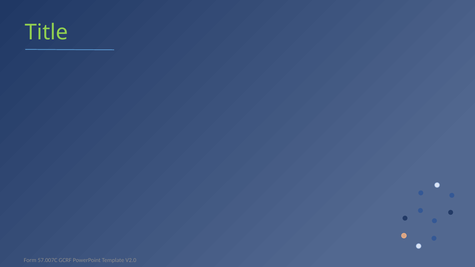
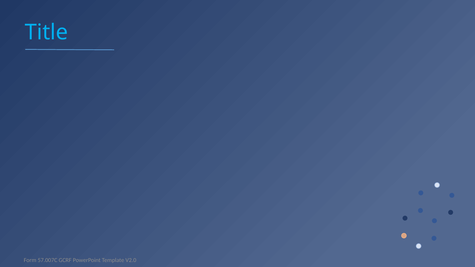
Title colour: light green -> light blue
